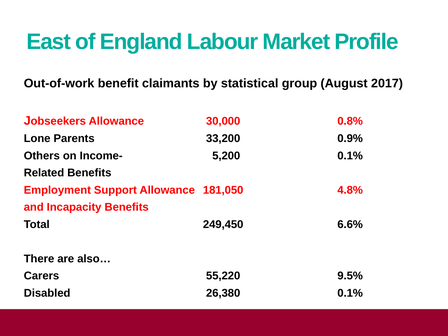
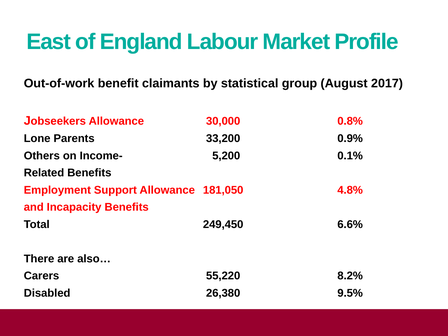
9.5%: 9.5% -> 8.2%
26,380 0.1%: 0.1% -> 9.5%
